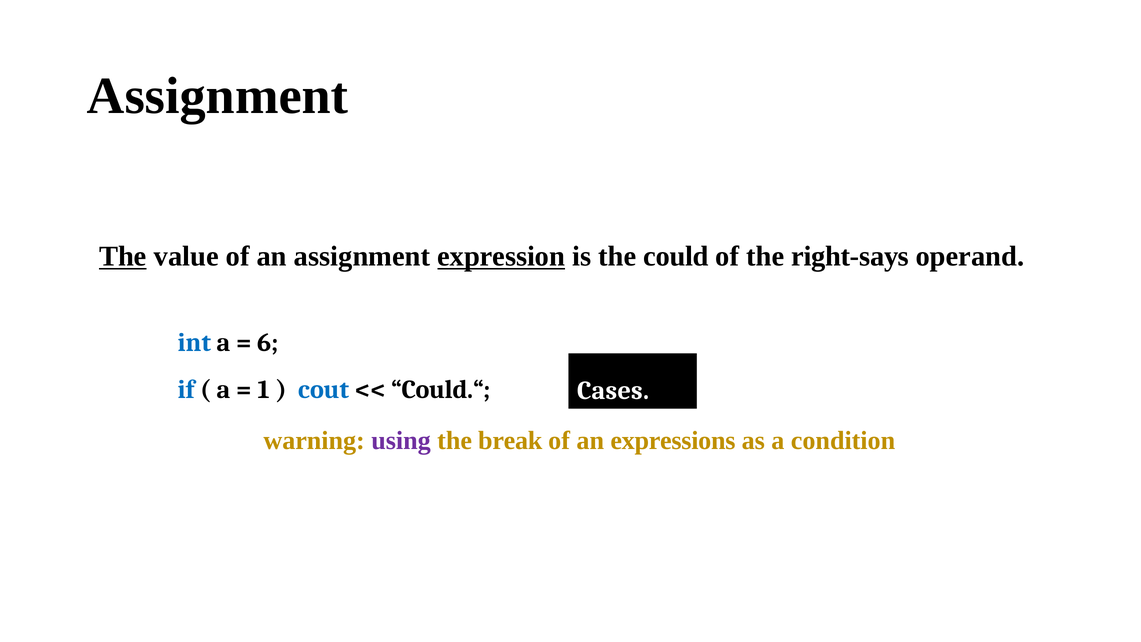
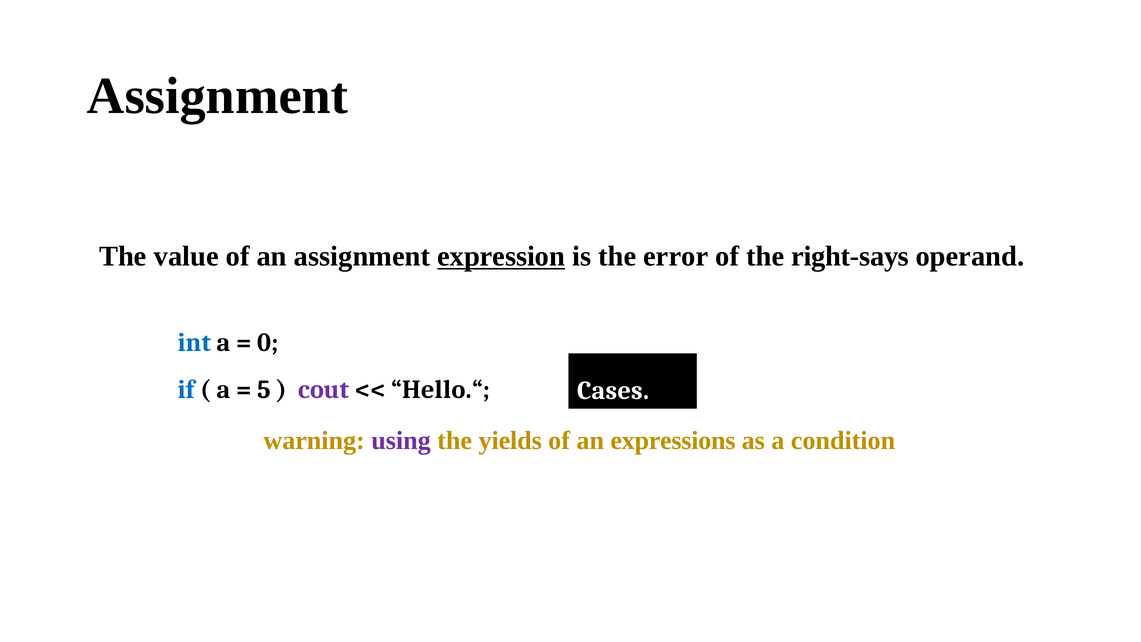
The at (123, 256) underline: present -> none
could: could -> error
6: 6 -> 0
1: 1 -> 5
cout colour: blue -> purple
Could.“: Could.“ -> Hello.“
break: break -> yields
